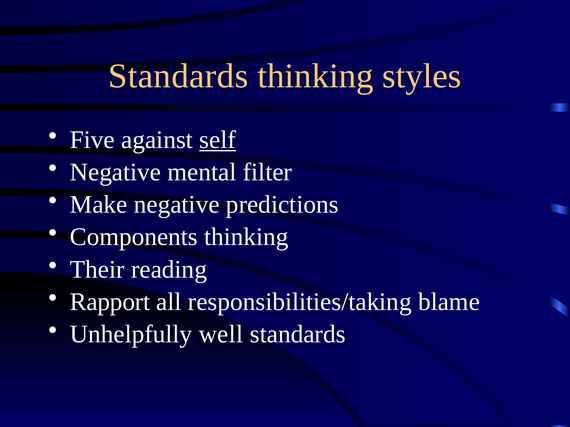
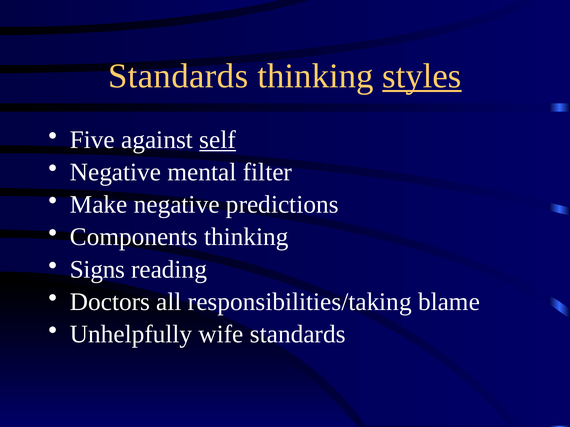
styles underline: none -> present
Their: Their -> Signs
Rapport: Rapport -> Doctors
well: well -> wife
